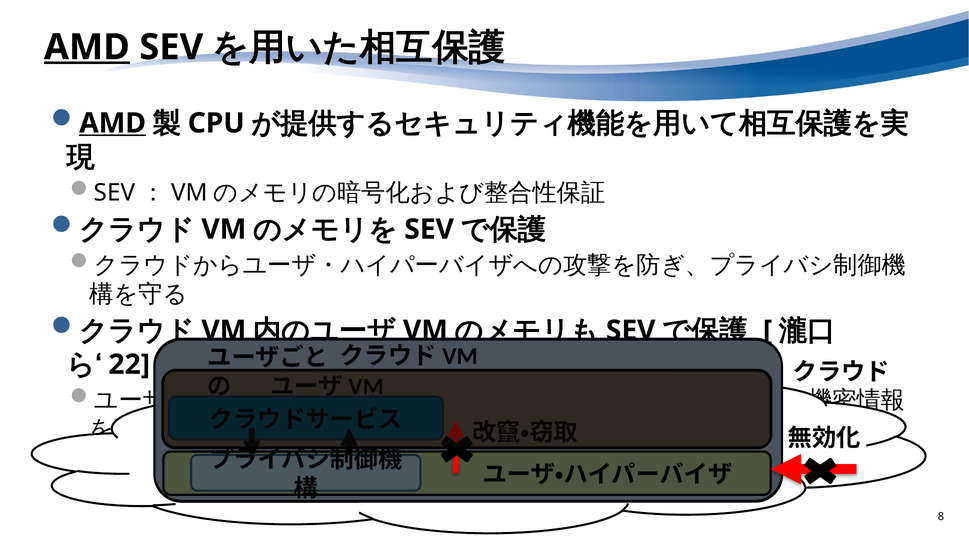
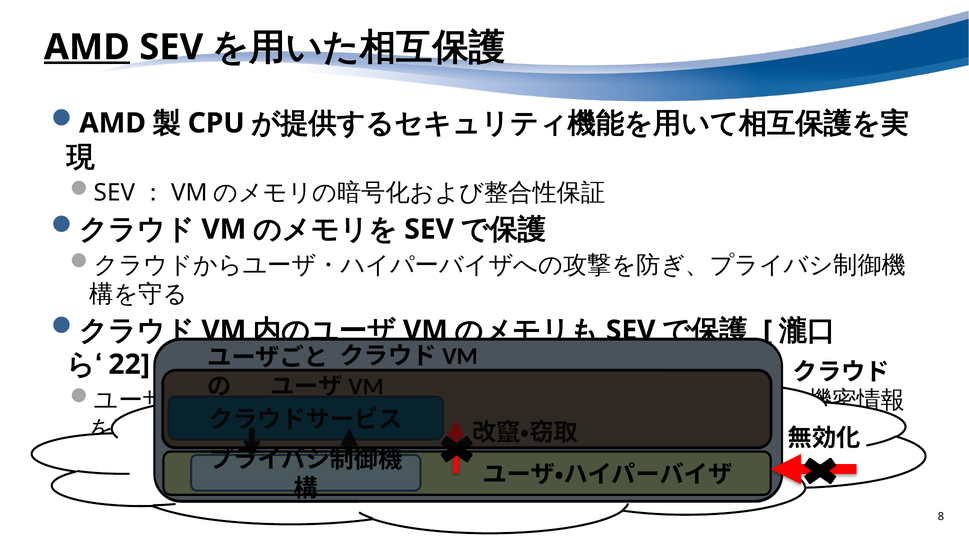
AMD at (113, 123) underline: present -> none
